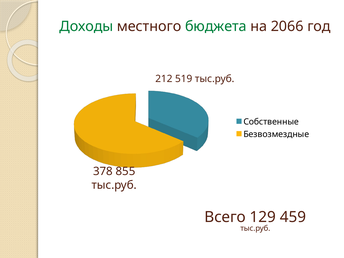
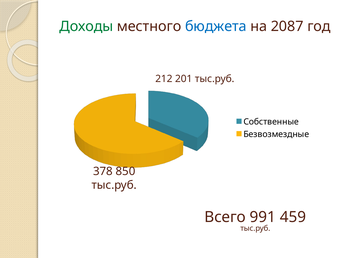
бюджета colour: green -> blue
2066: 2066 -> 2087
519: 519 -> 201
855: 855 -> 850
129: 129 -> 991
